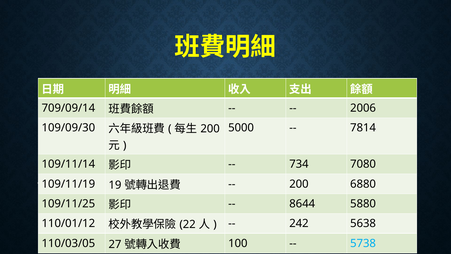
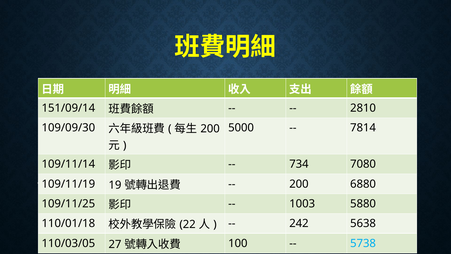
709/09/14: 709/09/14 -> 151/09/14
2006: 2006 -> 2810
8644: 8644 -> 1003
110/01/12: 110/01/12 -> 110/01/18
